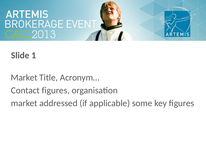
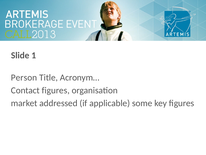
Market at (24, 77): Market -> Person
